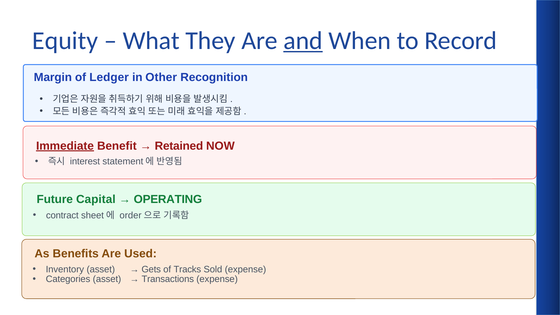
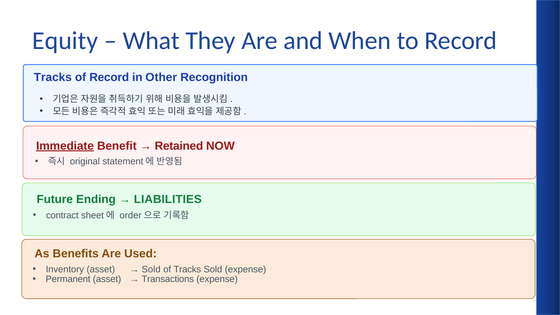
and underline: present -> none
Margin at (53, 77): Margin -> Tracks
of Ledger: Ledger -> Record
interest: interest -> original
Capital: Capital -> Ending
OPERATING: OPERATING -> LIABILITIES
Gets at (151, 269): Gets -> Sold
Categories: Categories -> Permanent
